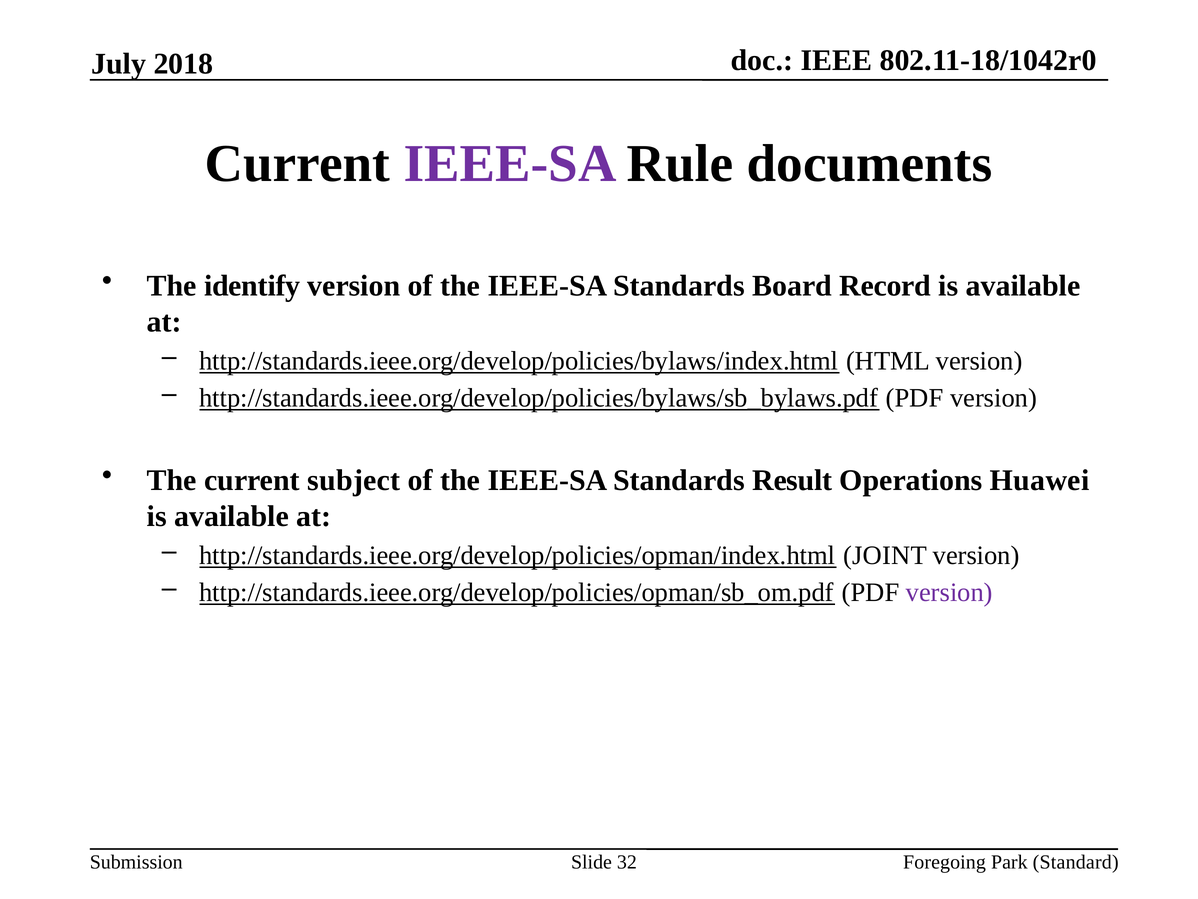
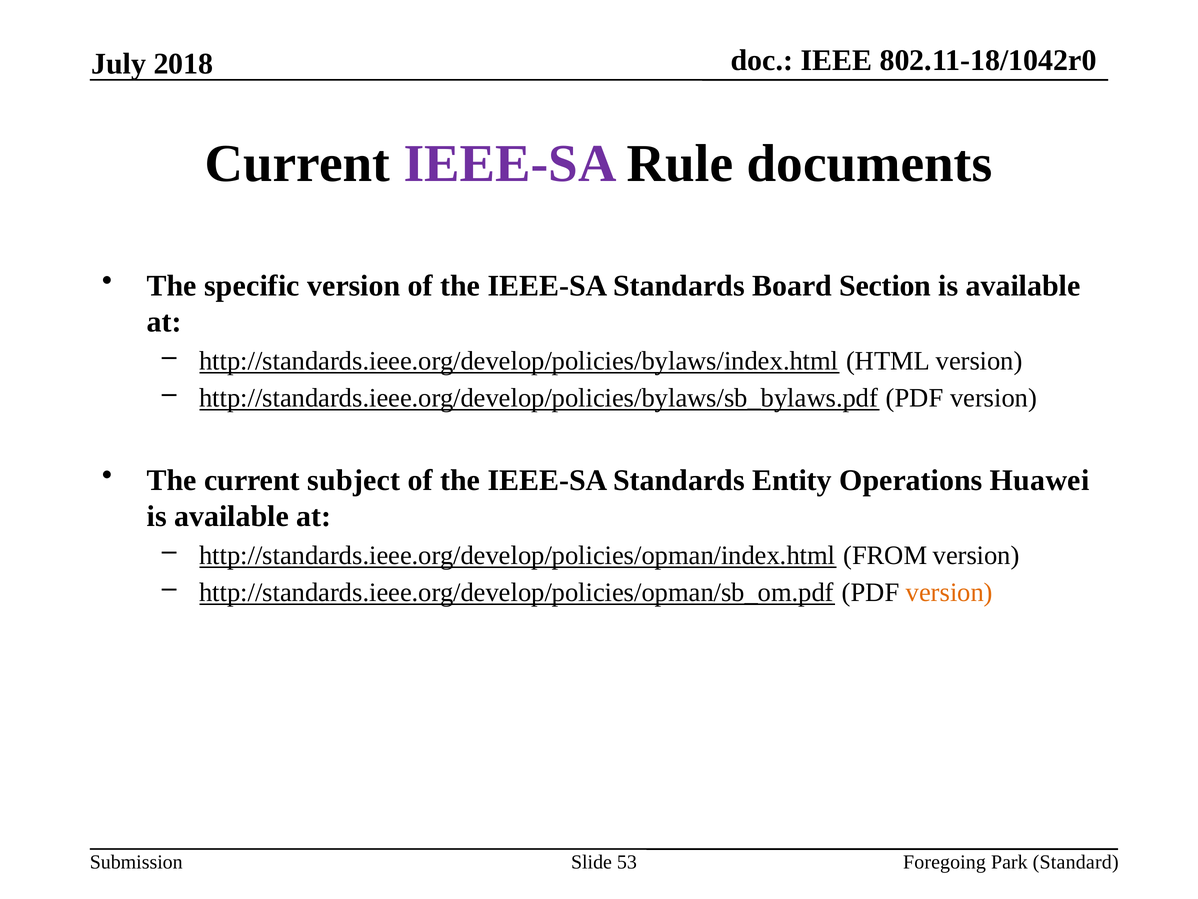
identify: identify -> specific
Record: Record -> Section
Result: Result -> Entity
JOINT: JOINT -> FROM
version at (949, 592) colour: purple -> orange
32: 32 -> 53
